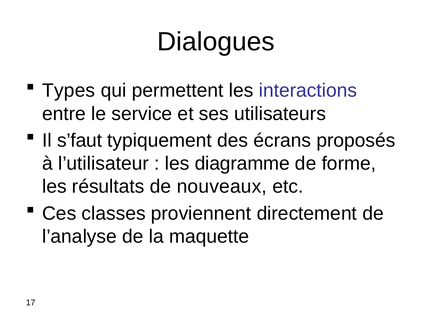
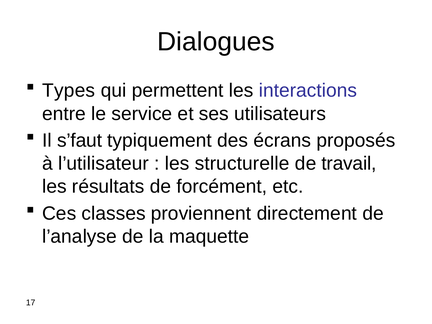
diagramme: diagramme -> structurelle
forme: forme -> travail
nouveaux: nouveaux -> forcément
